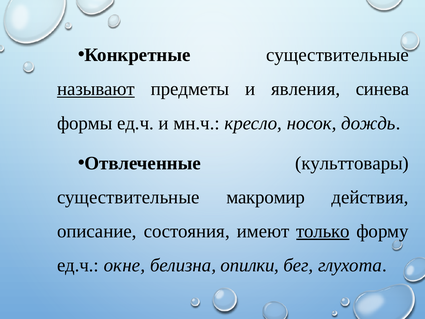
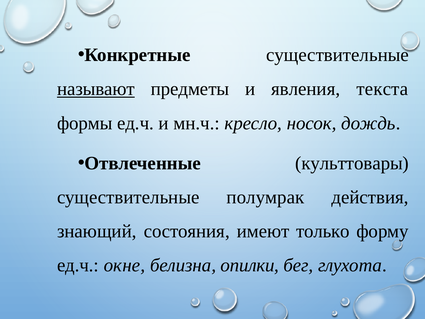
синева: синева -> текста
макромир: макромир -> полумрак
описание: описание -> знающий
только underline: present -> none
